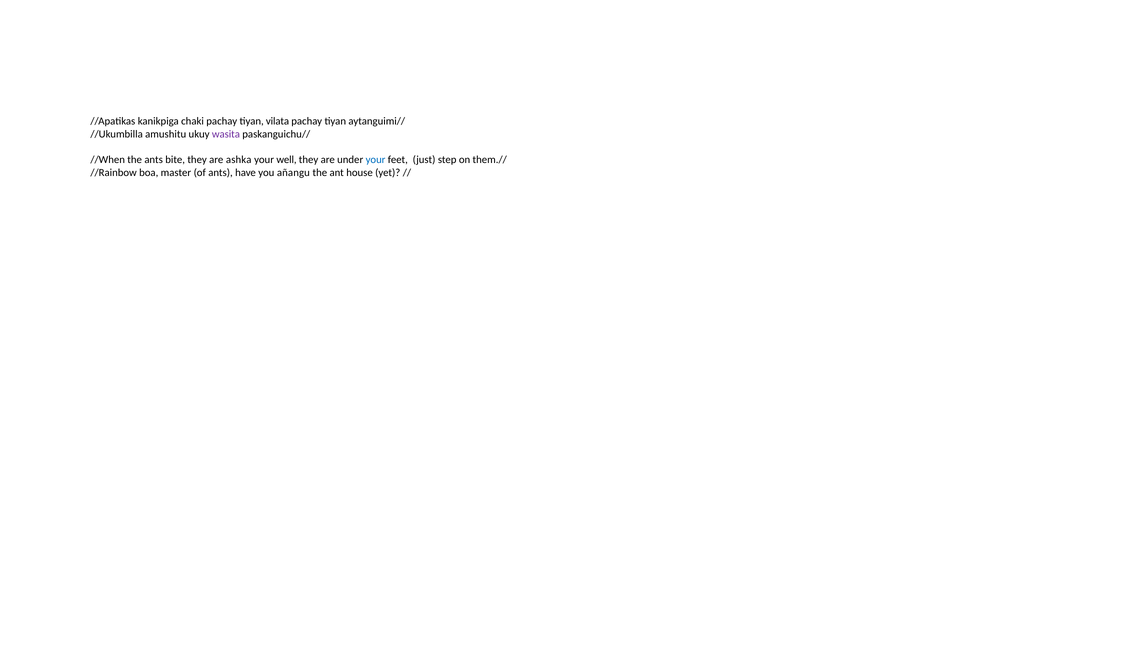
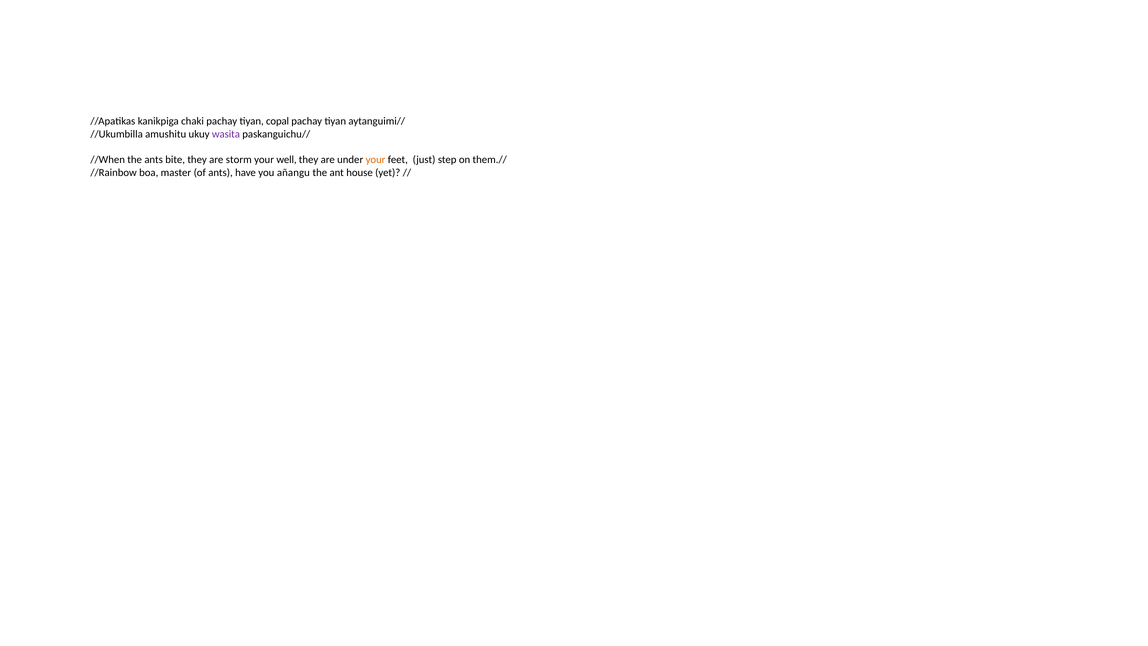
vilata: vilata -> copal
ashka: ashka -> storm
your at (376, 160) colour: blue -> orange
